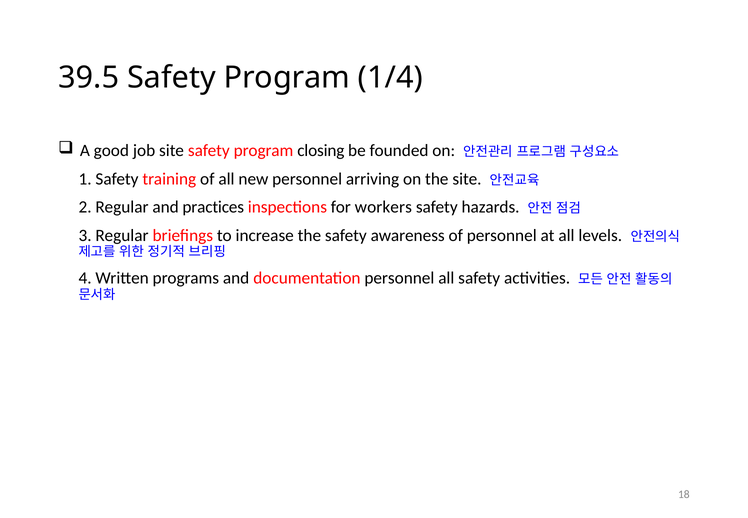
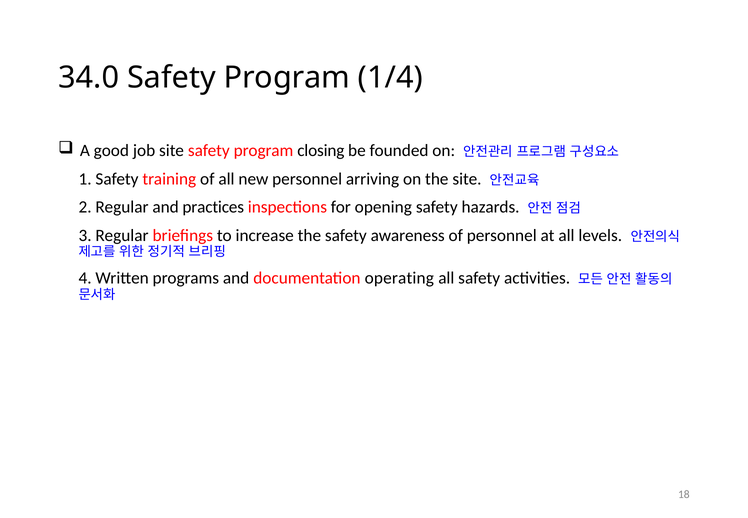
39.5: 39.5 -> 34.0
workers: workers -> opening
documentation personnel: personnel -> operating
